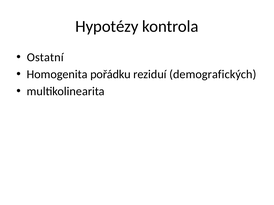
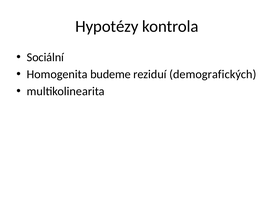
Ostatní: Ostatní -> Sociální
pořádku: pořádku -> budeme
